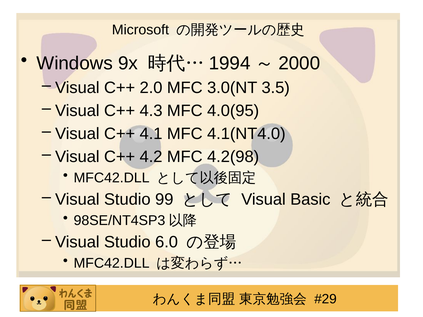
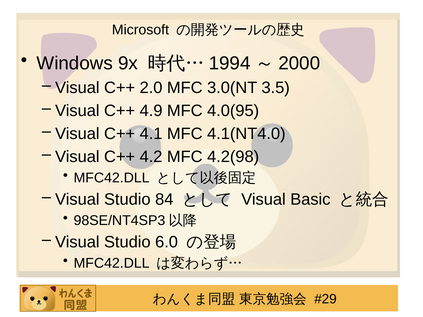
4.3: 4.3 -> 4.9
99: 99 -> 84
